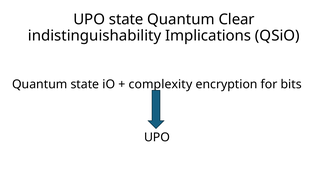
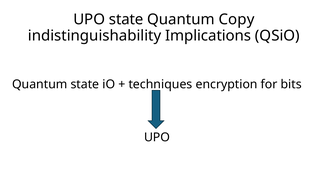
Clear: Clear -> Copy
complexity: complexity -> techniques
